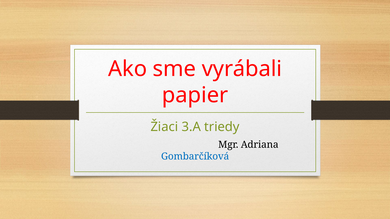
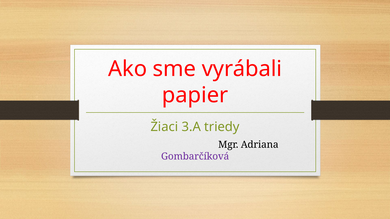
Gombarčíková colour: blue -> purple
